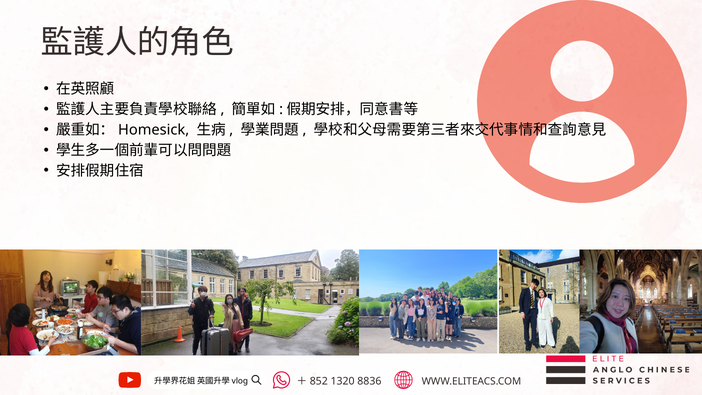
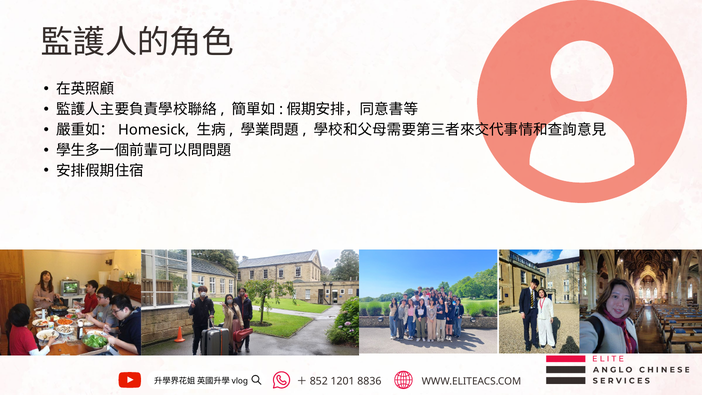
1320: 1320 -> 1201
